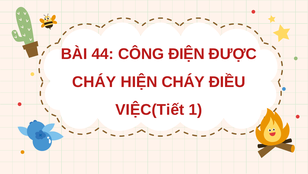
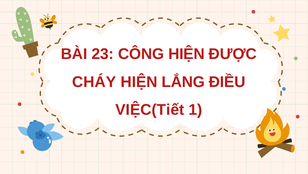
44: 44 -> 23
CÔNG ĐIỆN: ĐIỆN -> HIỆN
HIỆN CHÁY: CHÁY -> LẮNG
